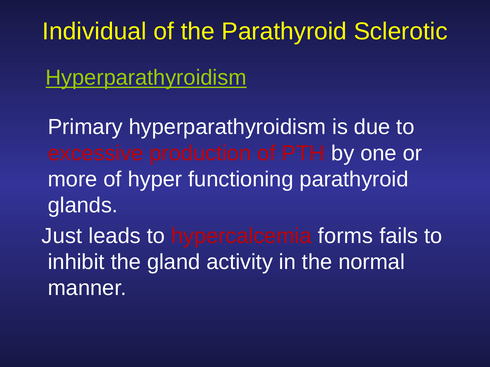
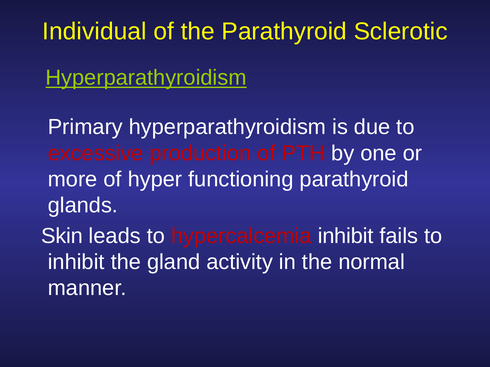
Just: Just -> Skin
hypercalcemia forms: forms -> inhibit
